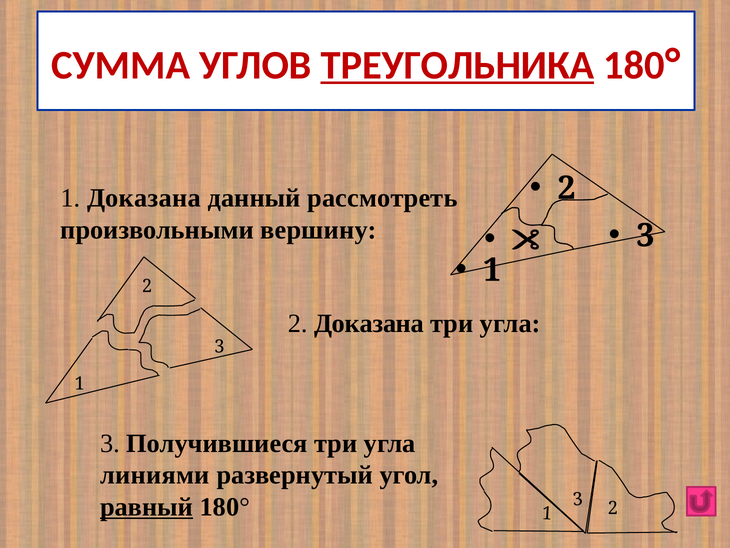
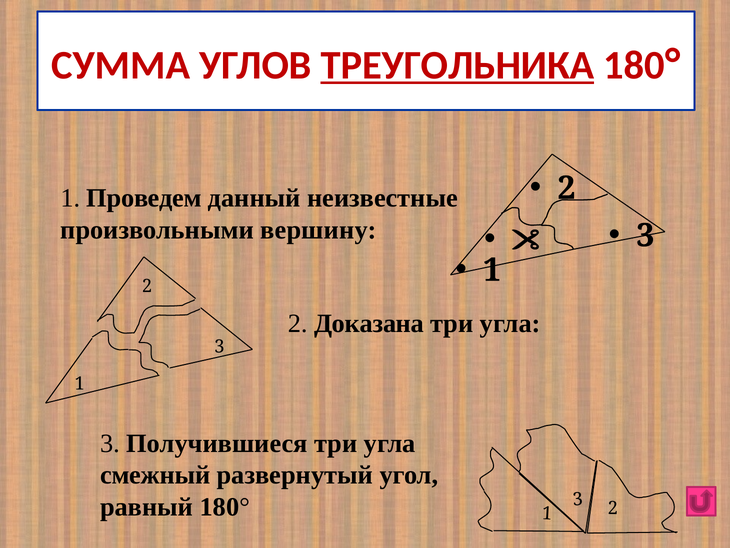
1 Доказана: Доказана -> Проведем
рассмотреть: рассмотреть -> неизвестные
линиями: линиями -> смежный
равный underline: present -> none
